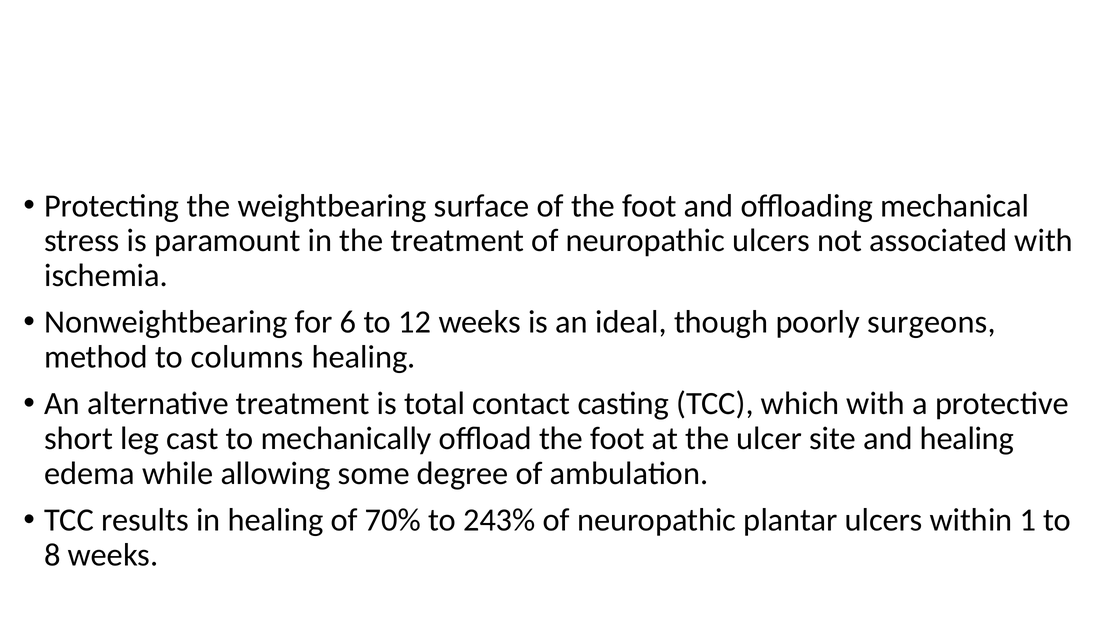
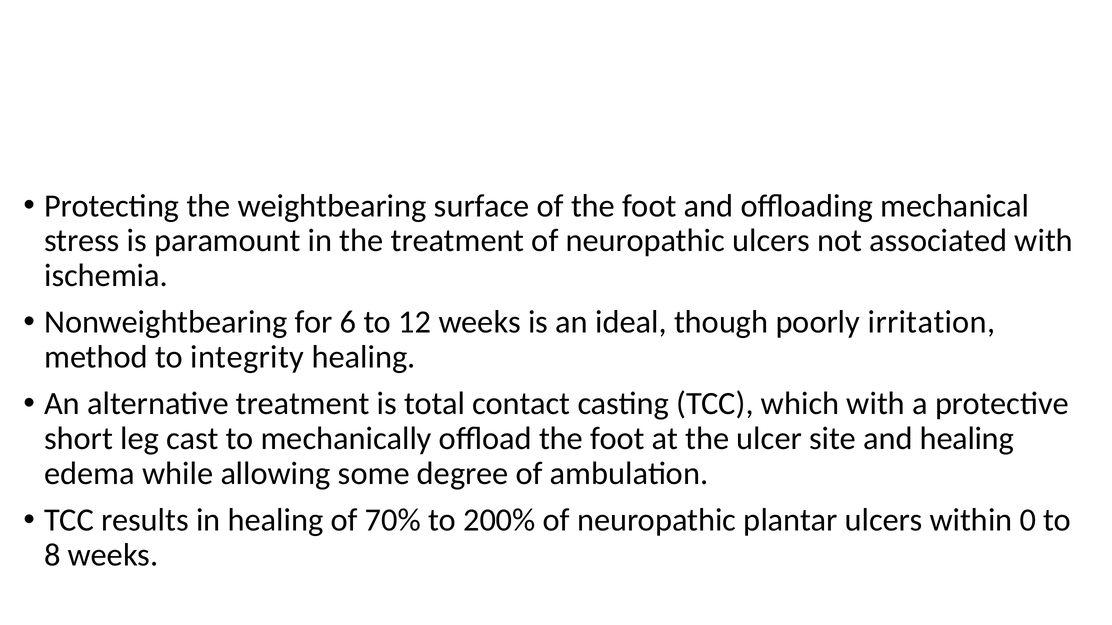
surgeons: surgeons -> irritation
columns: columns -> integrity
243%: 243% -> 200%
1: 1 -> 0
